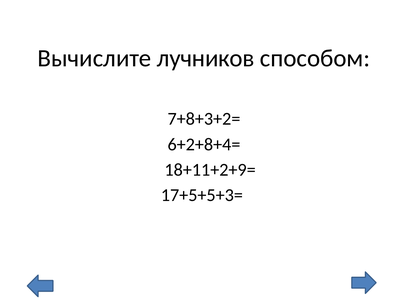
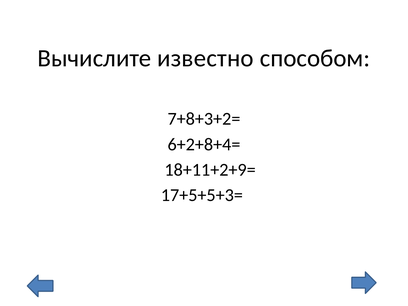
лучников: лучников -> известно
